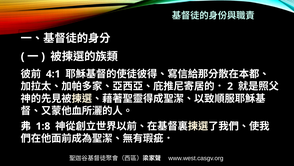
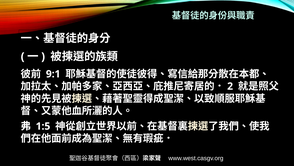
4:1: 4:1 -> 9:1
1:8: 1:8 -> 1:5
